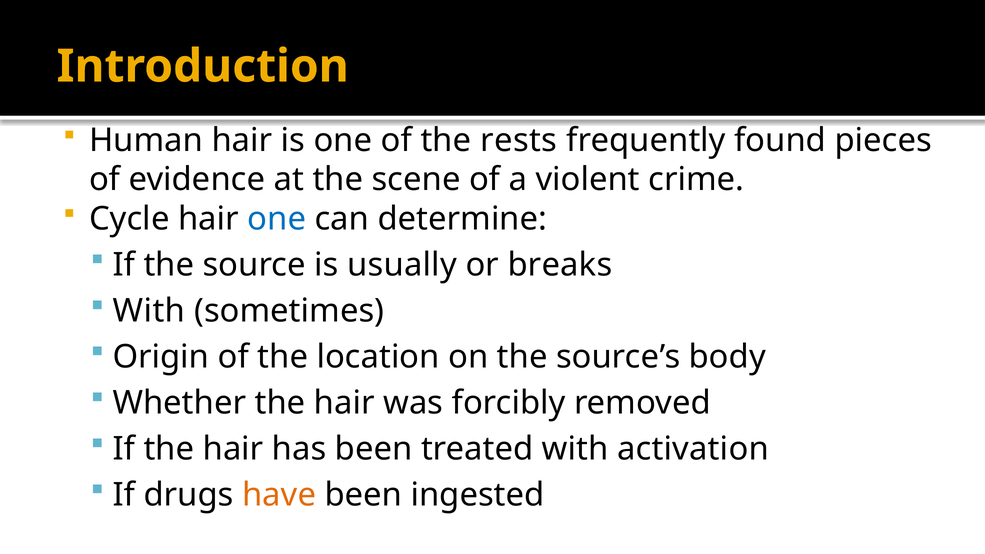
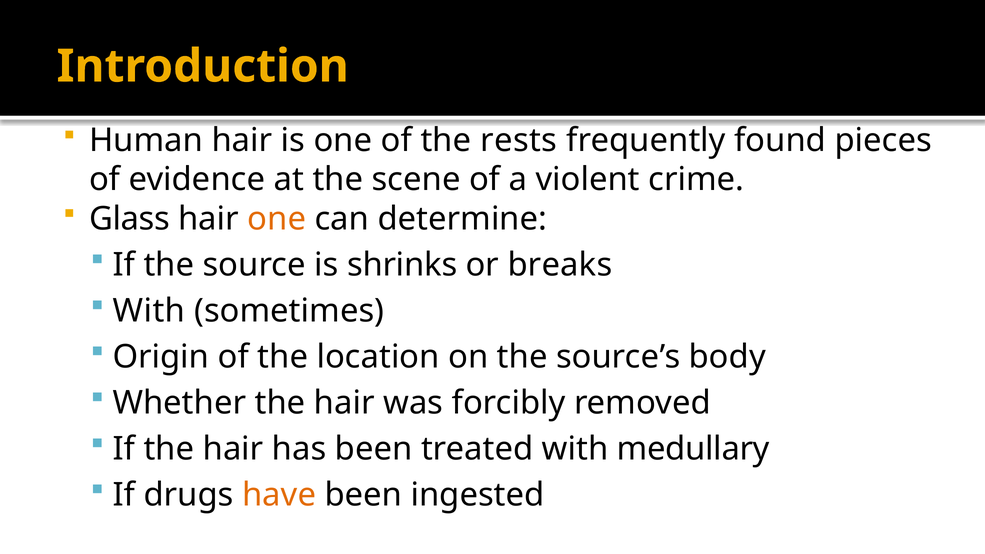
Cycle: Cycle -> Glass
one at (277, 219) colour: blue -> orange
usually: usually -> shrinks
activation: activation -> medullary
